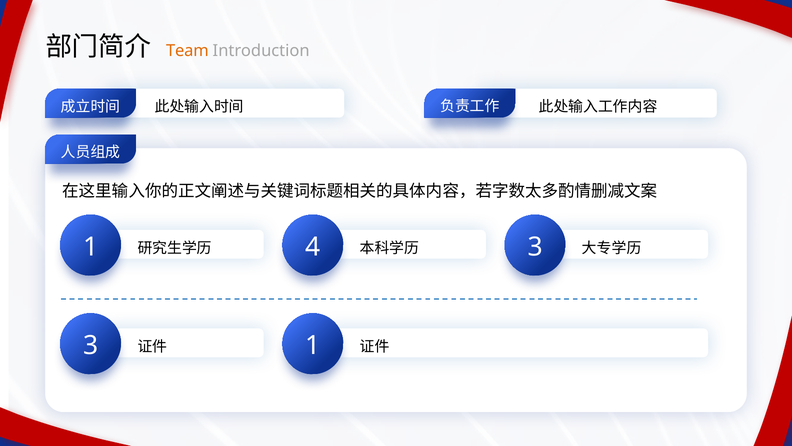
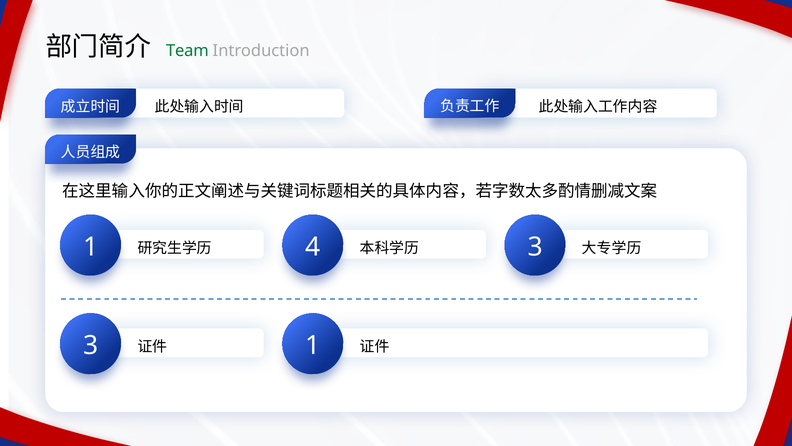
Team colour: orange -> green
